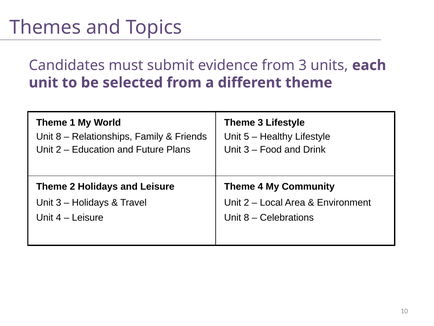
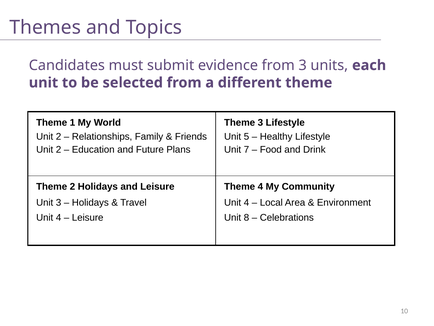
8 at (59, 137): 8 -> 2
3 at (246, 149): 3 -> 7
2 at (246, 202): 2 -> 4
